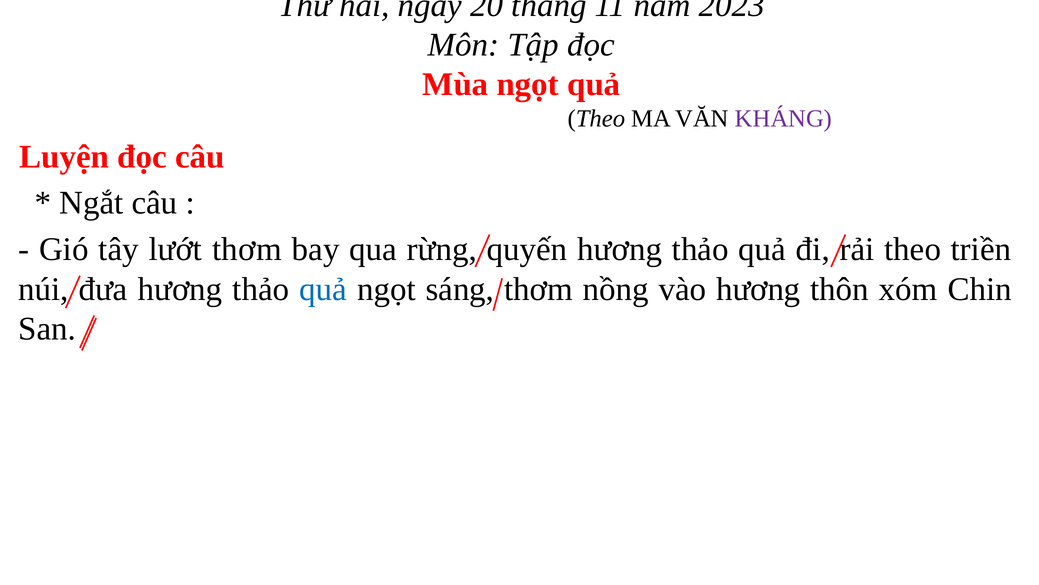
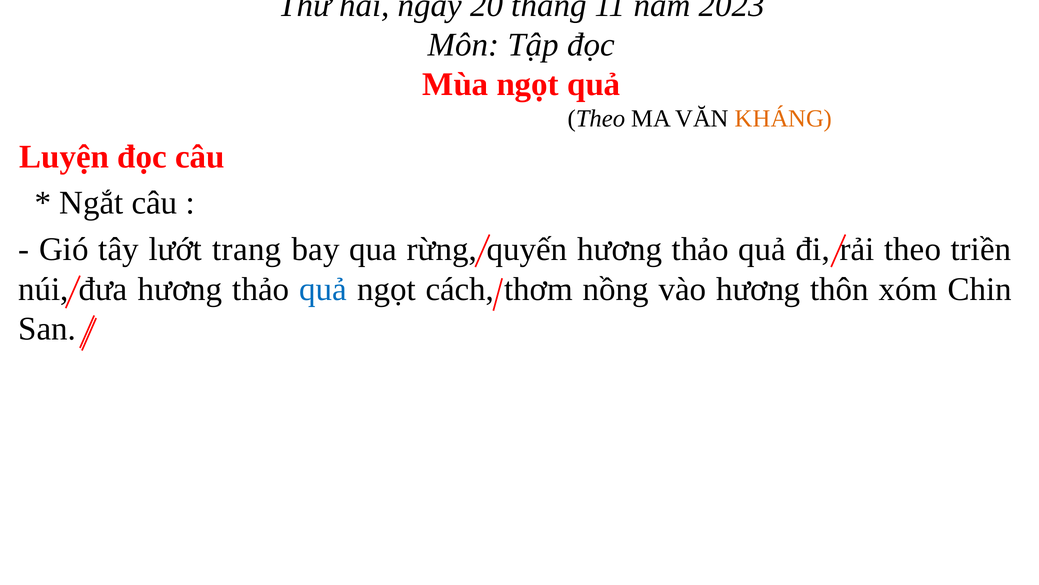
KHÁNG colour: purple -> orange
lướt thơm: thơm -> trang
sáng: sáng -> cách
